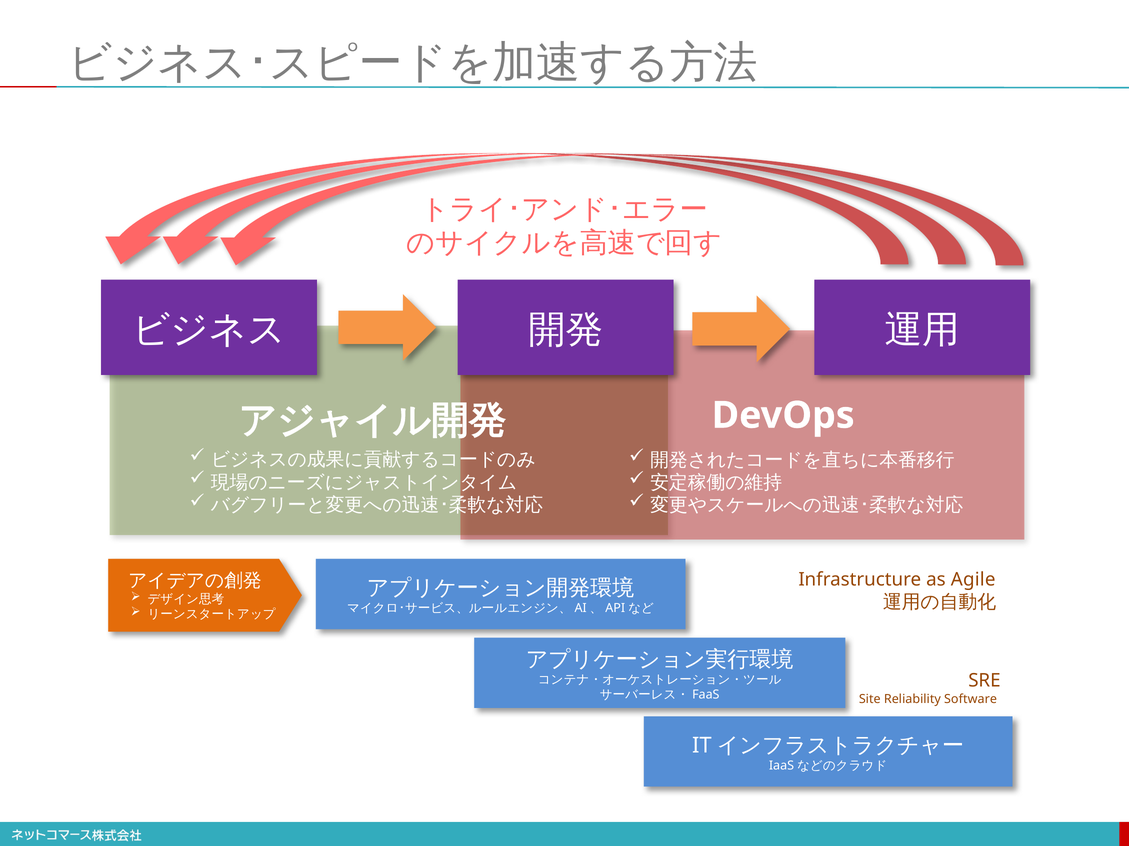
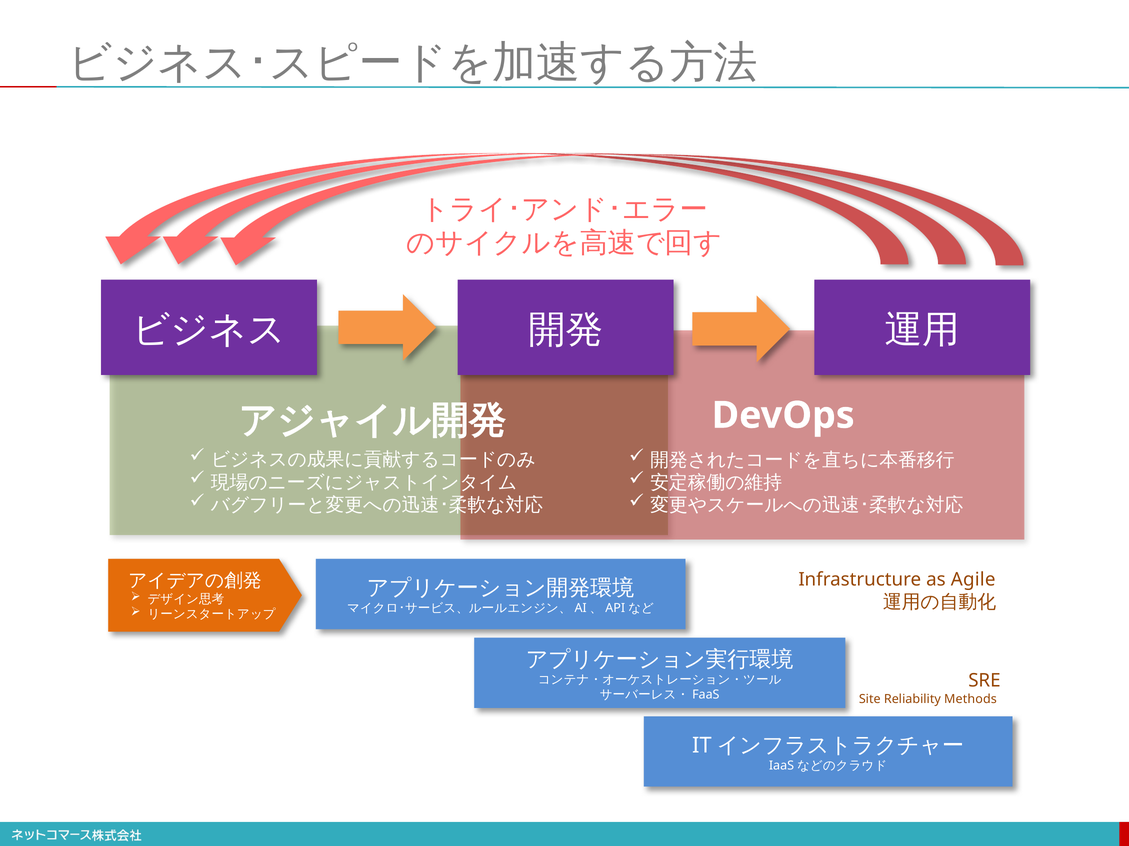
Software: Software -> Methods
